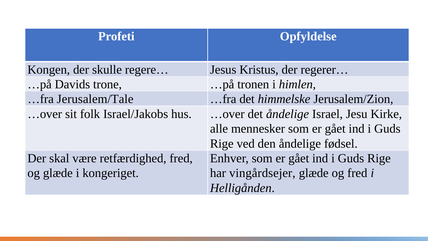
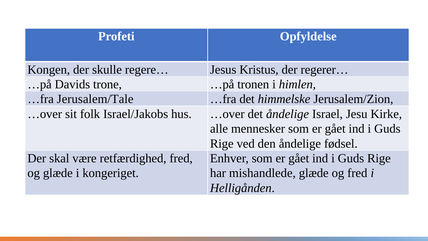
vingårdsejer: vingårdsejer -> mishandlede
